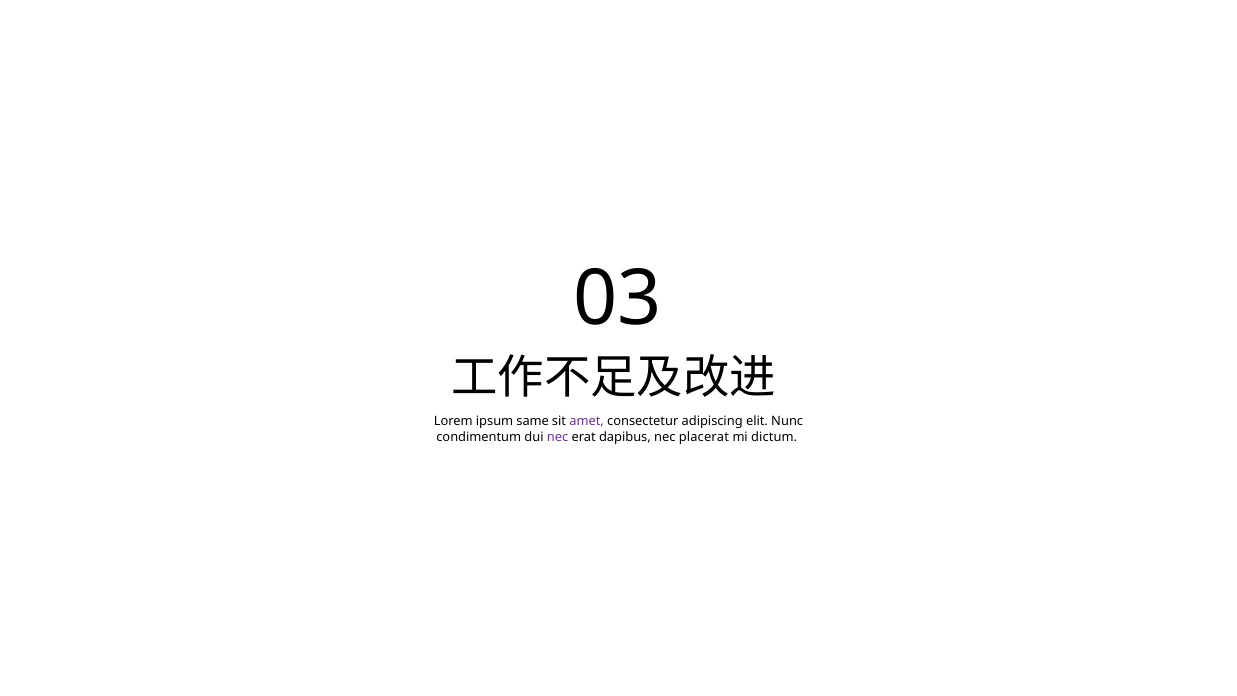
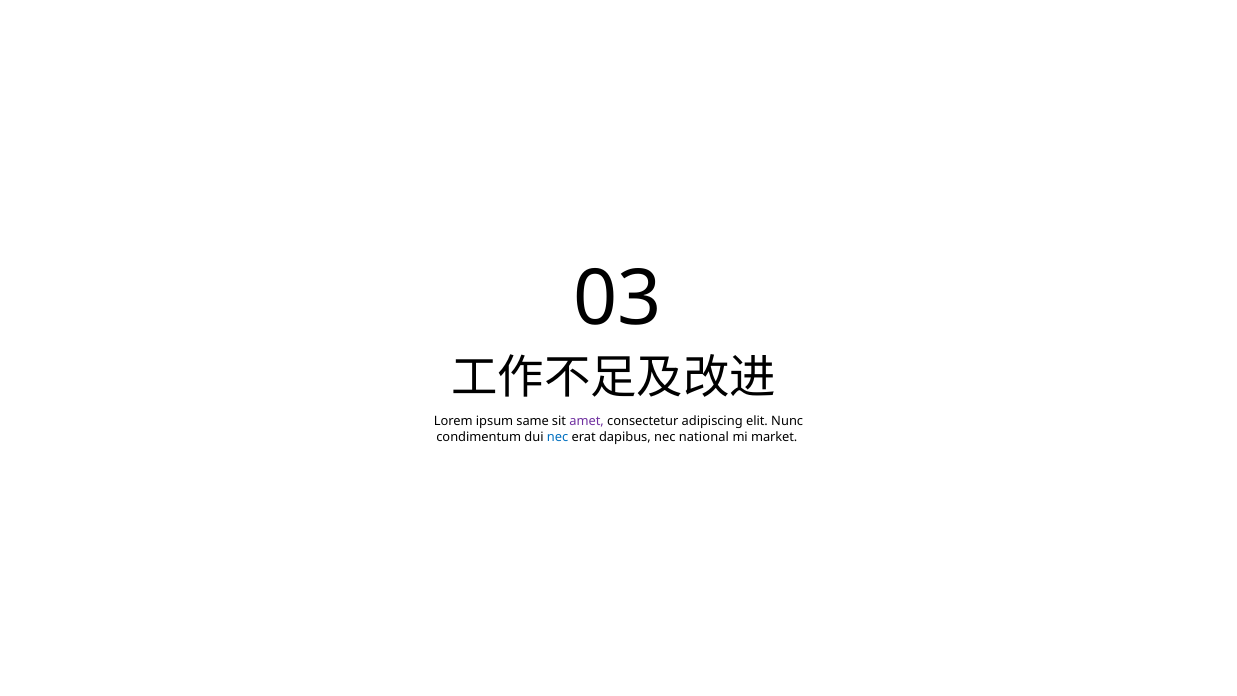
nec at (558, 437) colour: purple -> blue
placerat: placerat -> national
dictum: dictum -> market
